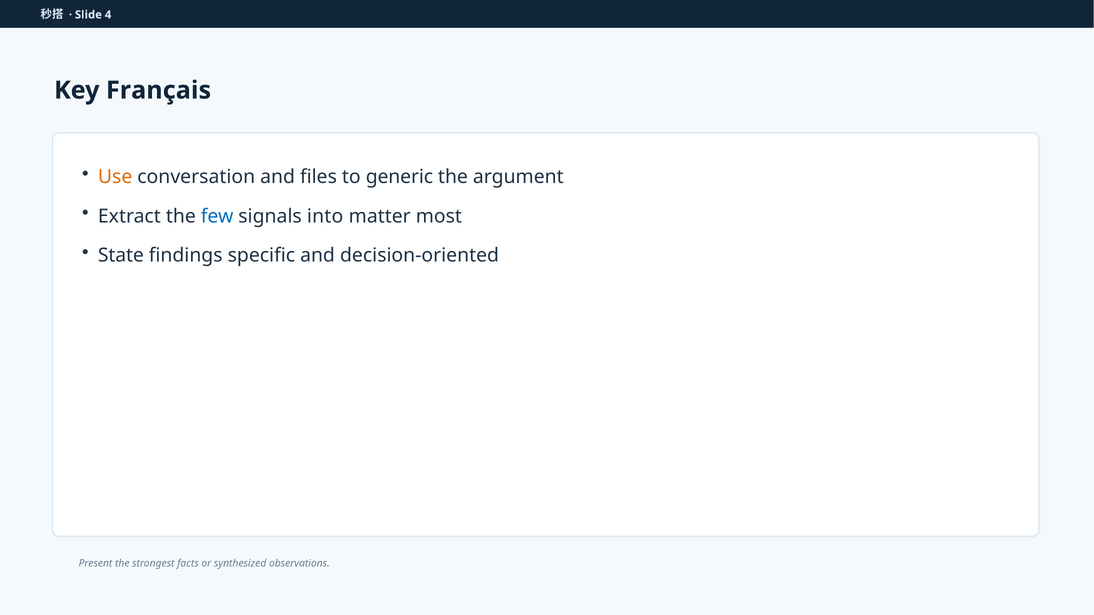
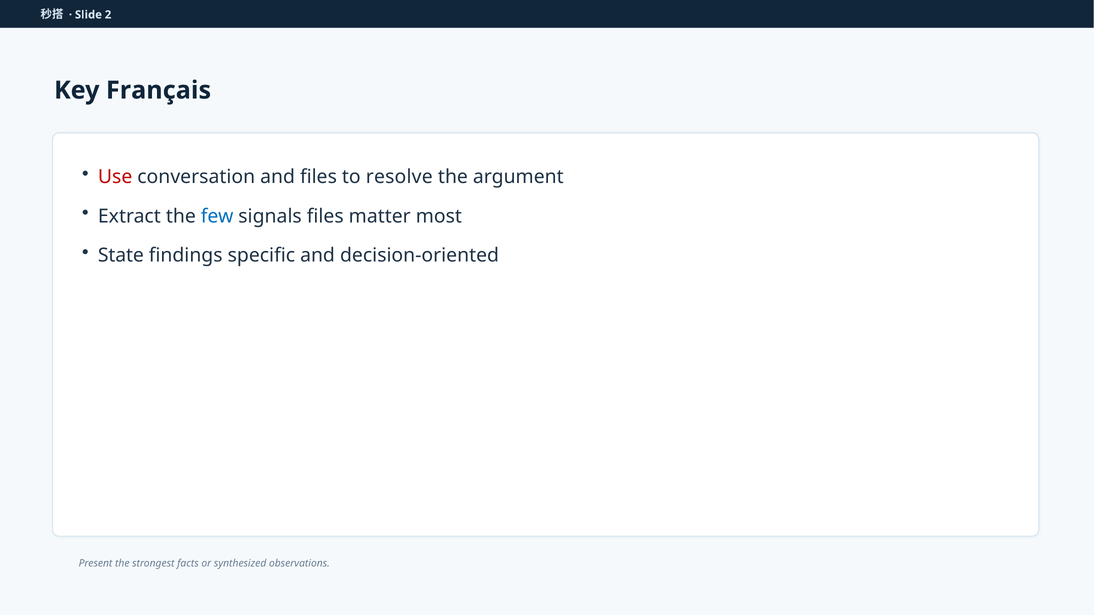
4: 4 -> 2
Use colour: orange -> red
generic: generic -> resolve
signals into: into -> files
